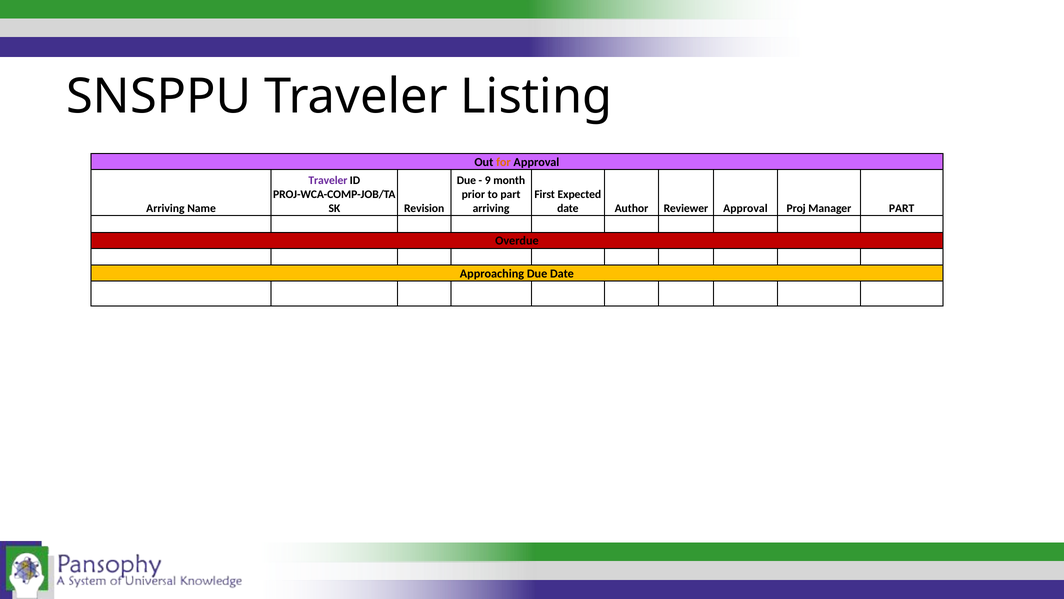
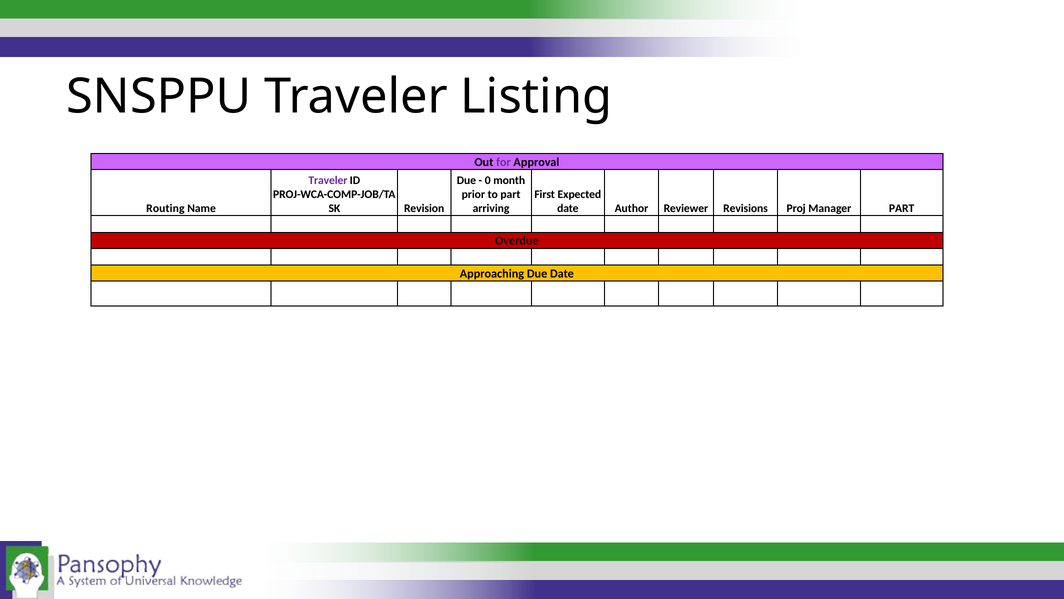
for colour: orange -> purple
9: 9 -> 0
Arriving at (165, 208): Arriving -> Routing
Reviewer Approval: Approval -> Revisions
